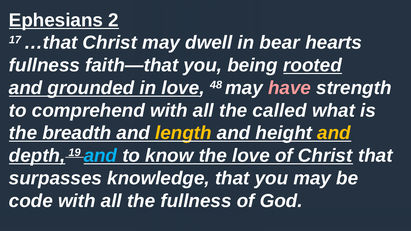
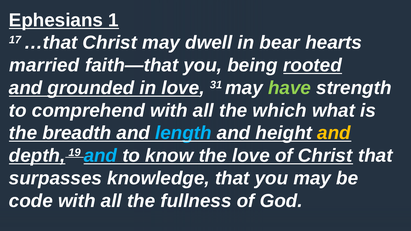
2: 2 -> 1
fullness at (44, 65): fullness -> married
48: 48 -> 31
have colour: pink -> light green
called: called -> which
length colour: yellow -> light blue
